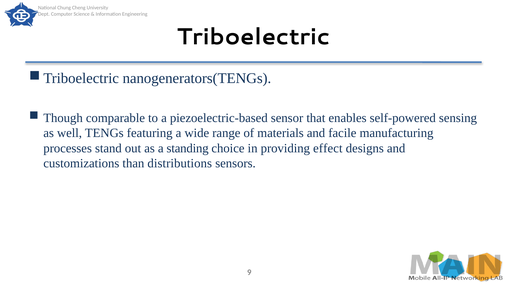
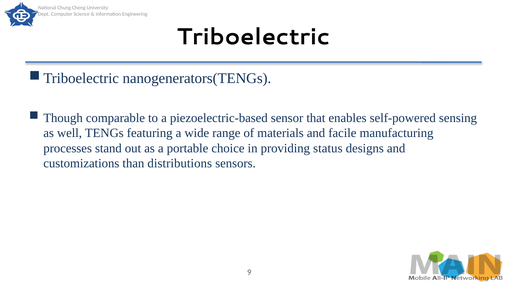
standing: standing -> portable
effect: effect -> status
